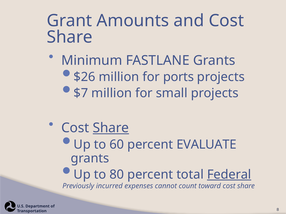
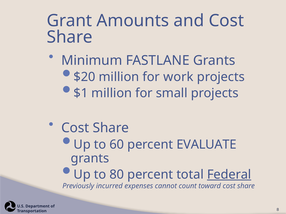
$26: $26 -> $20
ports: ports -> work
$7: $7 -> $1
Share at (111, 128) underline: present -> none
